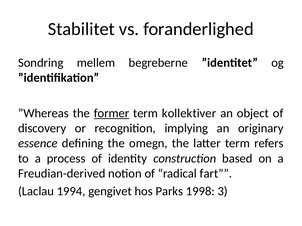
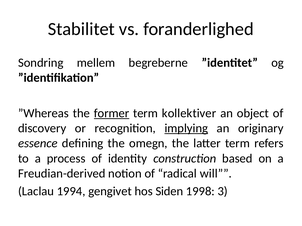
implying underline: none -> present
fart: fart -> will
Parks: Parks -> Siden
